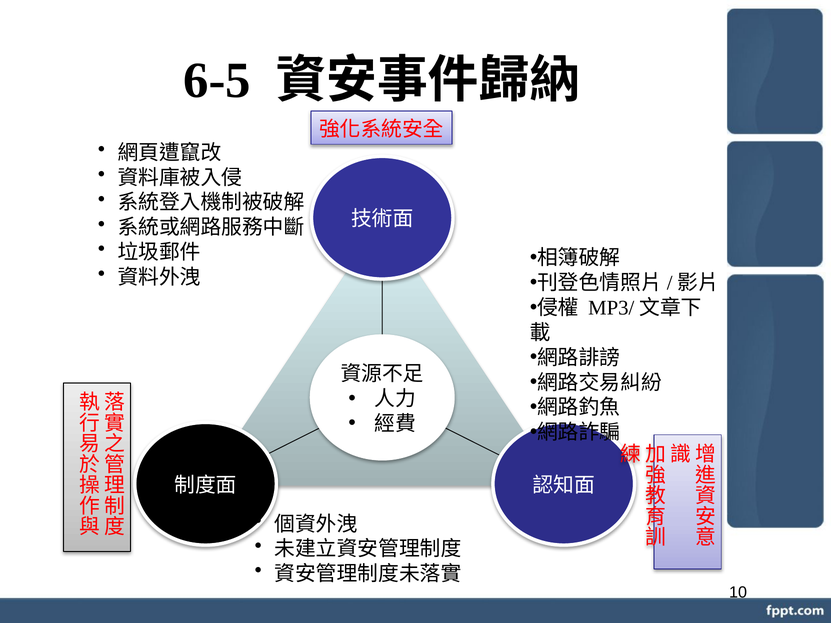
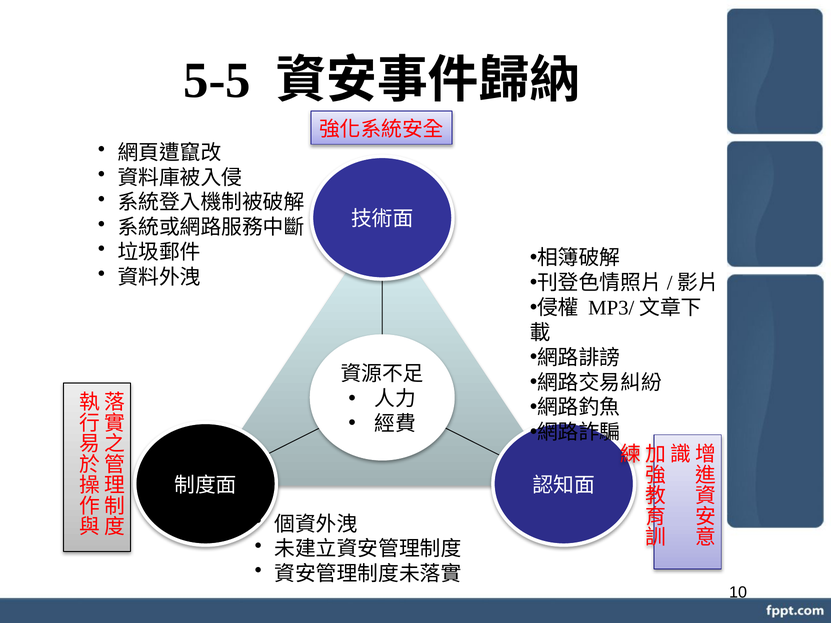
6-5: 6-5 -> 5-5
